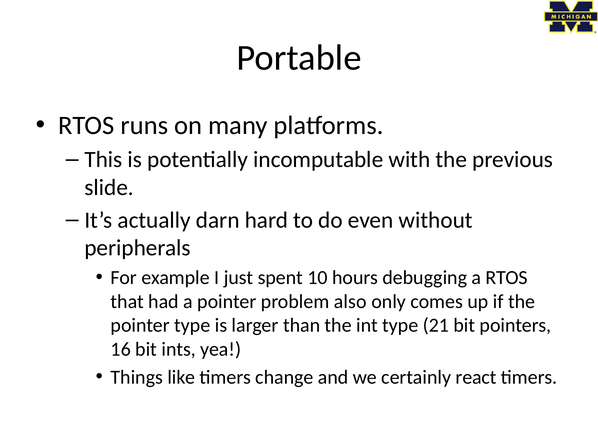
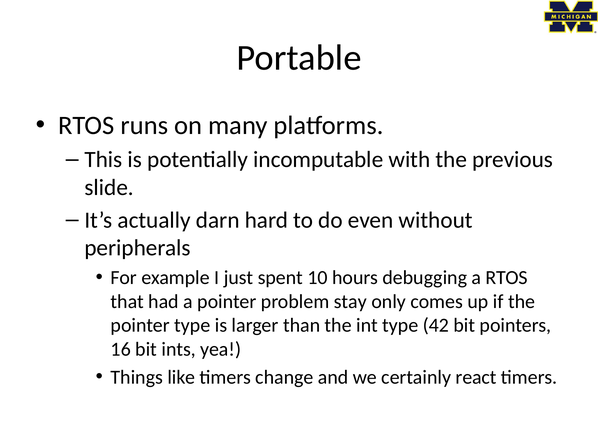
also: also -> stay
21: 21 -> 42
